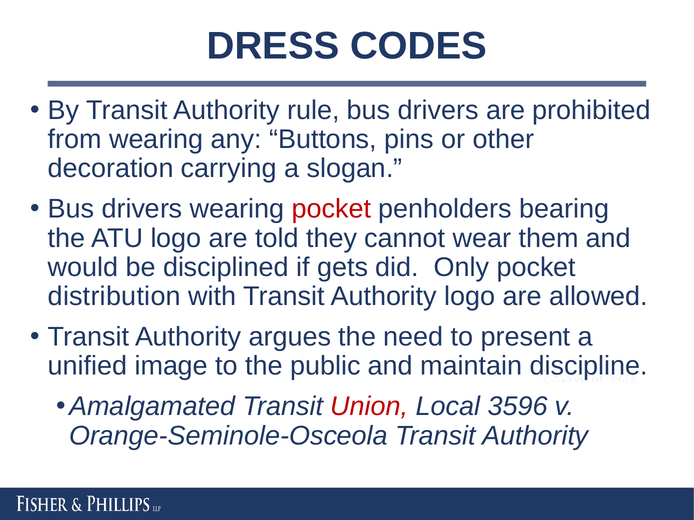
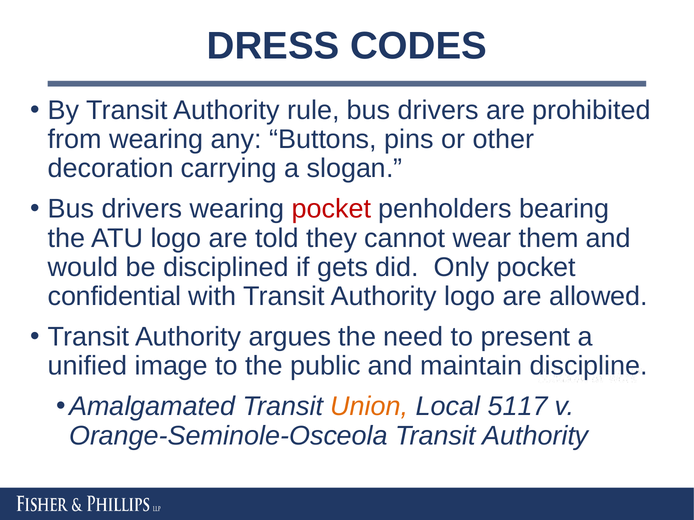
distribution: distribution -> confidential
Union colour: red -> orange
3596: 3596 -> 5117
